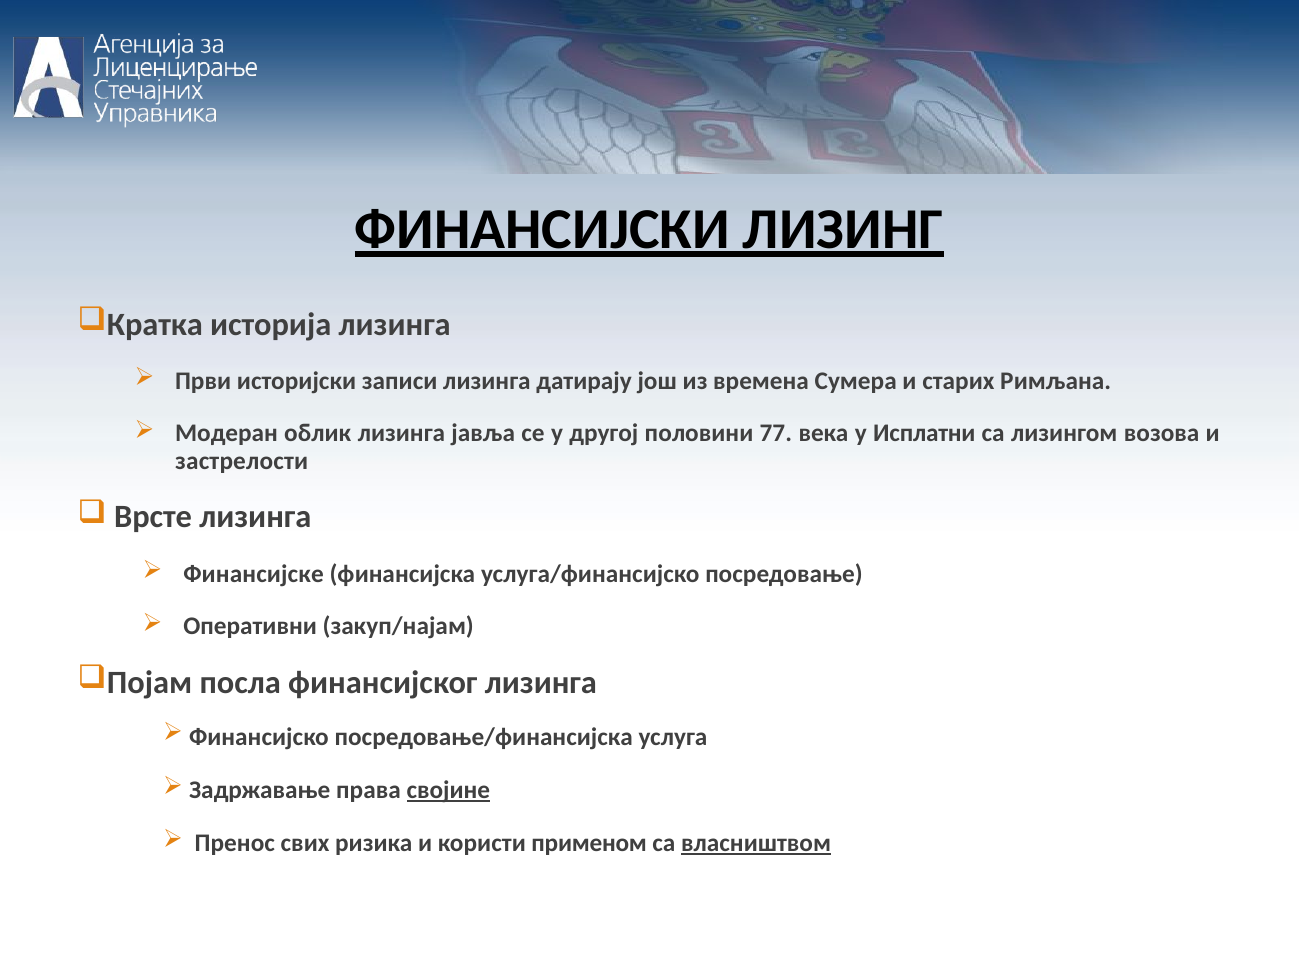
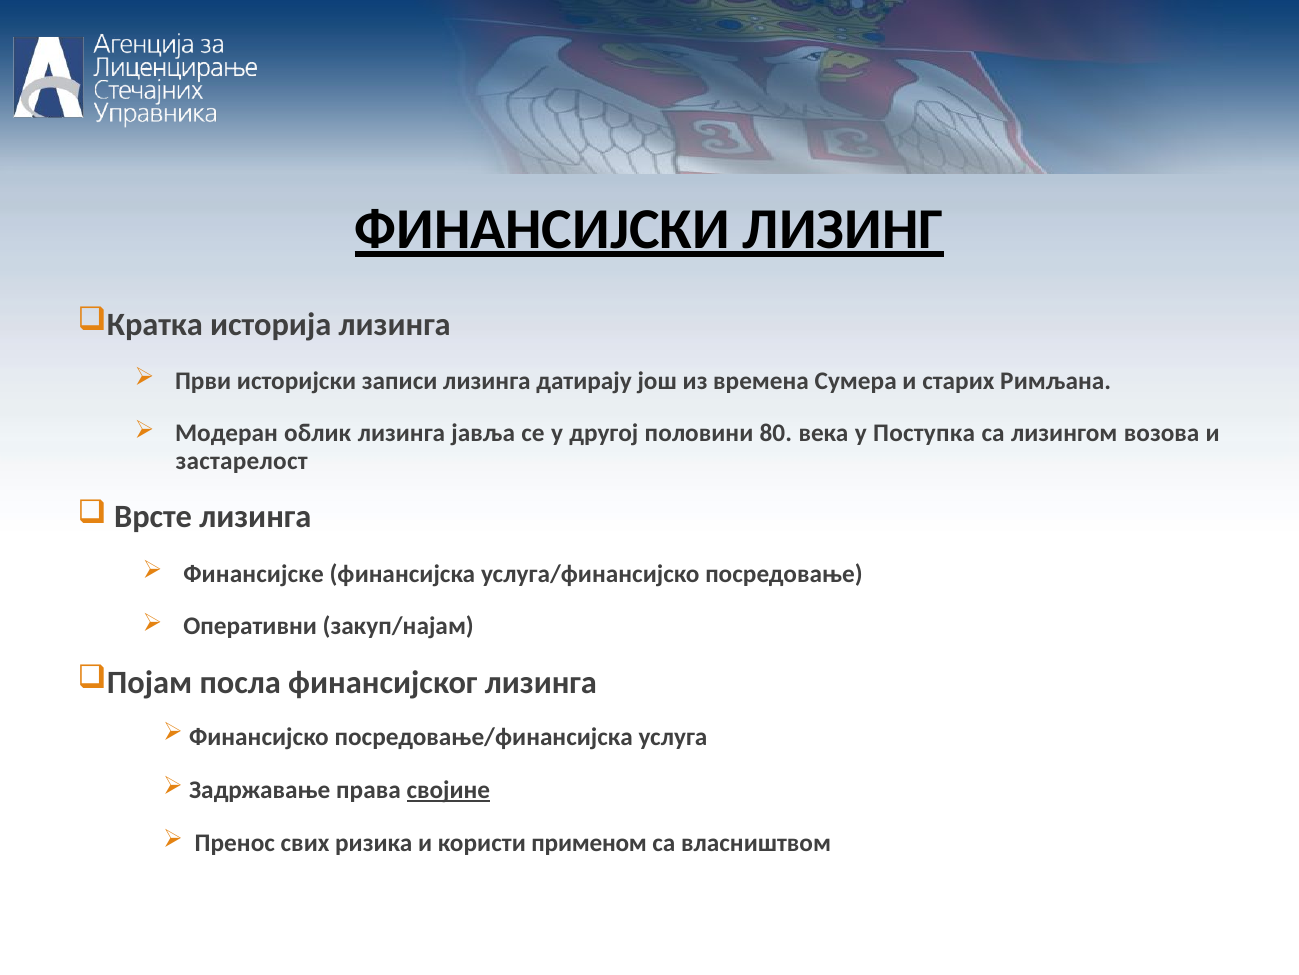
77: 77 -> 80
Исплатни: Исплатни -> Поступка
застрелости: застрелости -> застарелост
власништвом underline: present -> none
